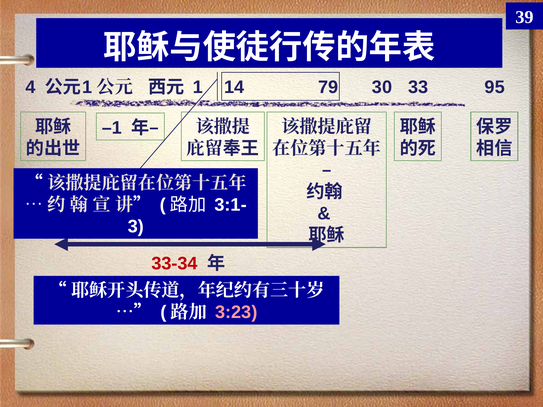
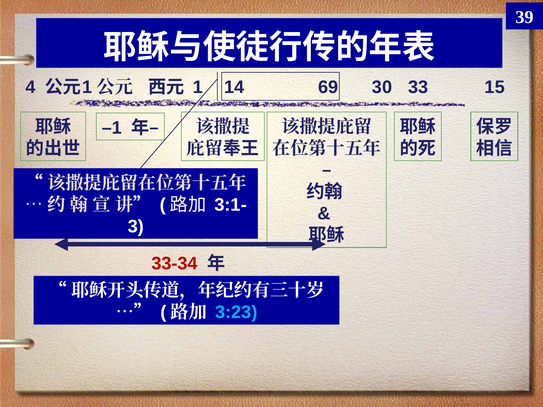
79: 79 -> 69
95: 95 -> 15
3:23 colour: pink -> light blue
